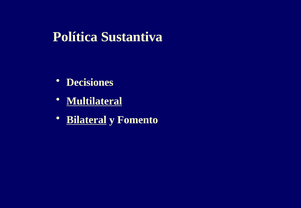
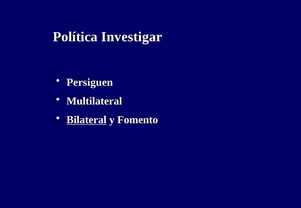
Sustantiva: Sustantiva -> Investigar
Decisiones: Decisiones -> Persiguen
Multilateral underline: present -> none
